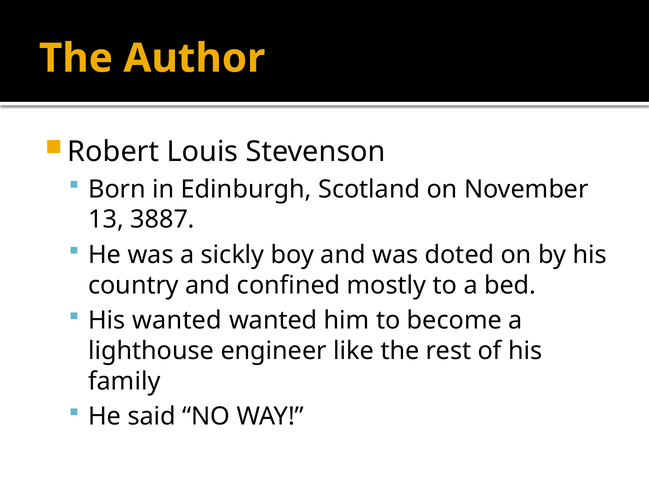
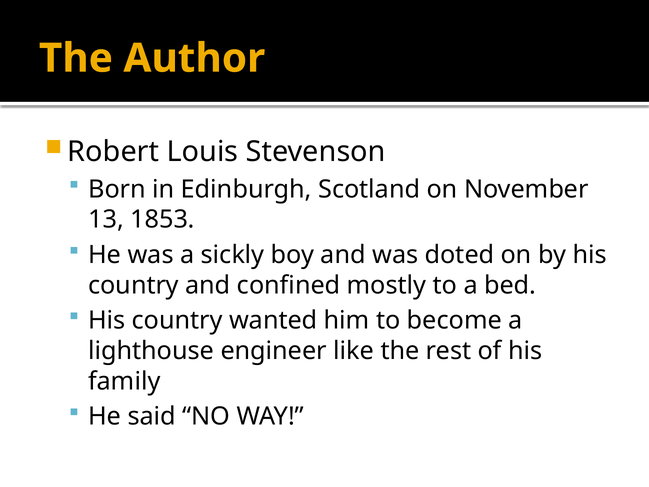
3887: 3887 -> 1853
wanted at (177, 320): wanted -> country
